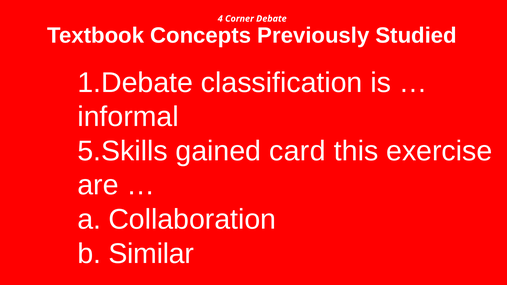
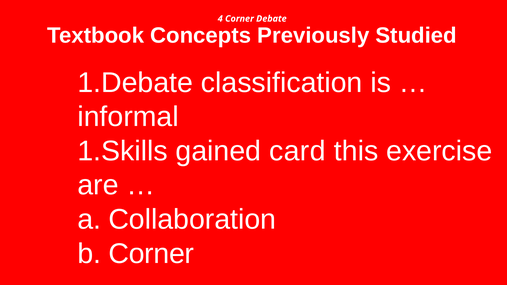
5.Skills: 5.Skills -> 1.Skills
Similar at (151, 254): Similar -> Corner
